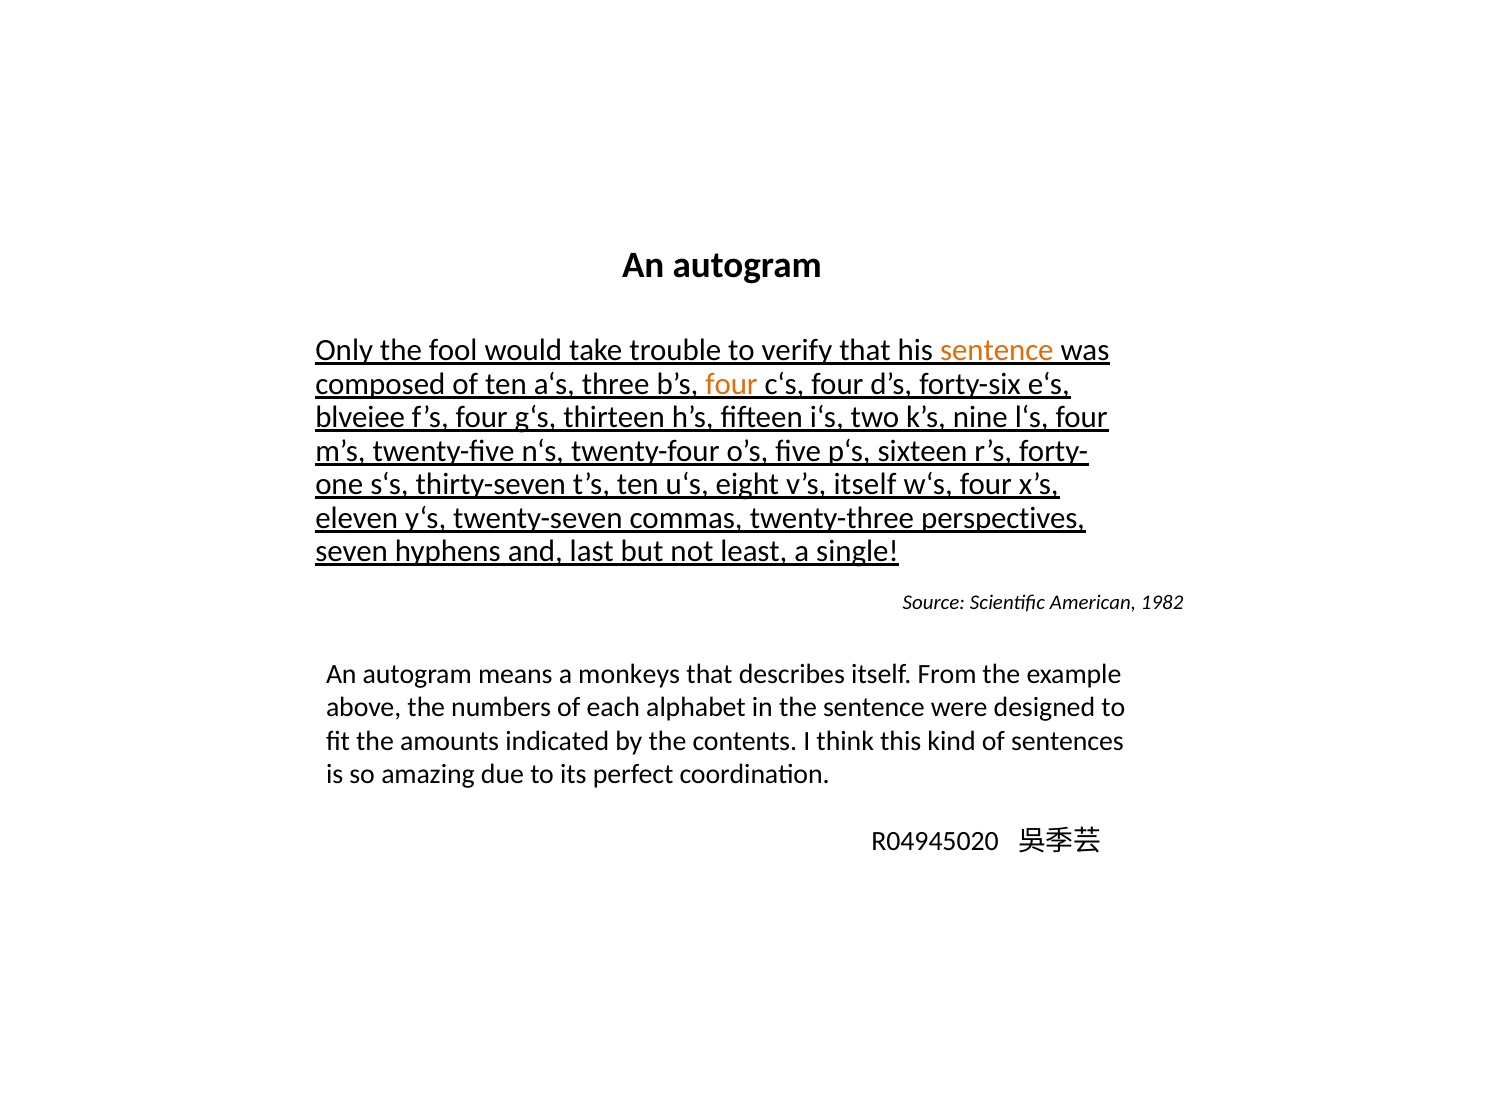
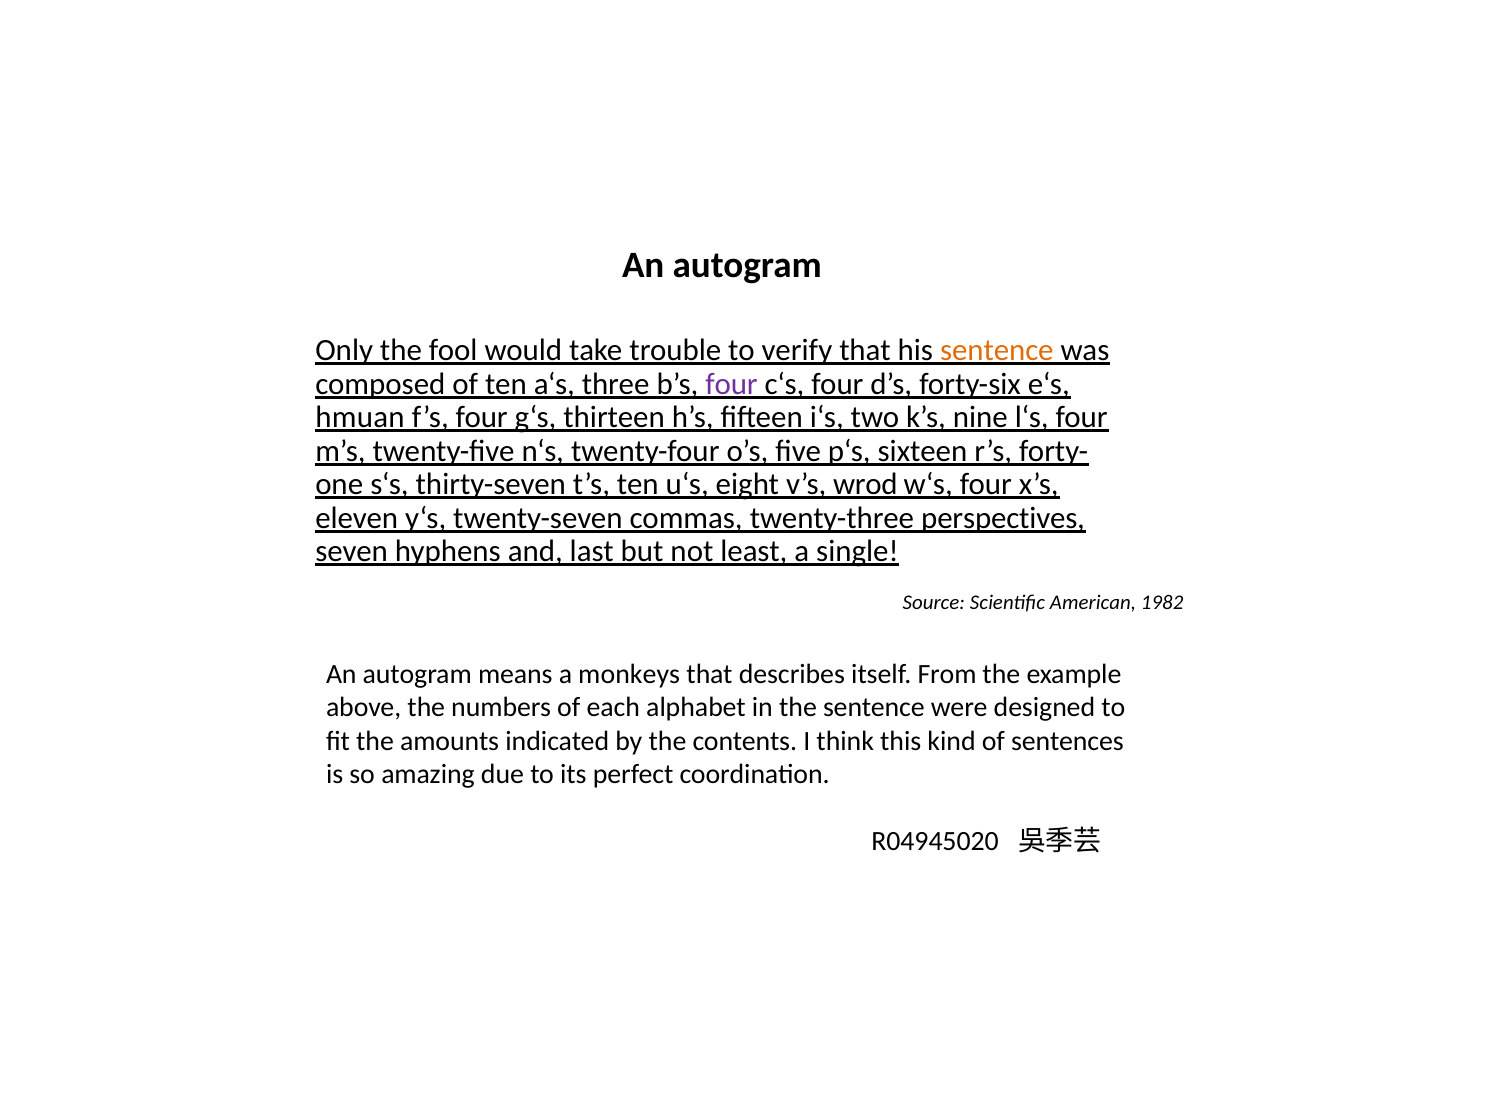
four at (732, 384) colour: orange -> purple
blveiee: blveiee -> hmuan
v’s itself: itself -> wrod
